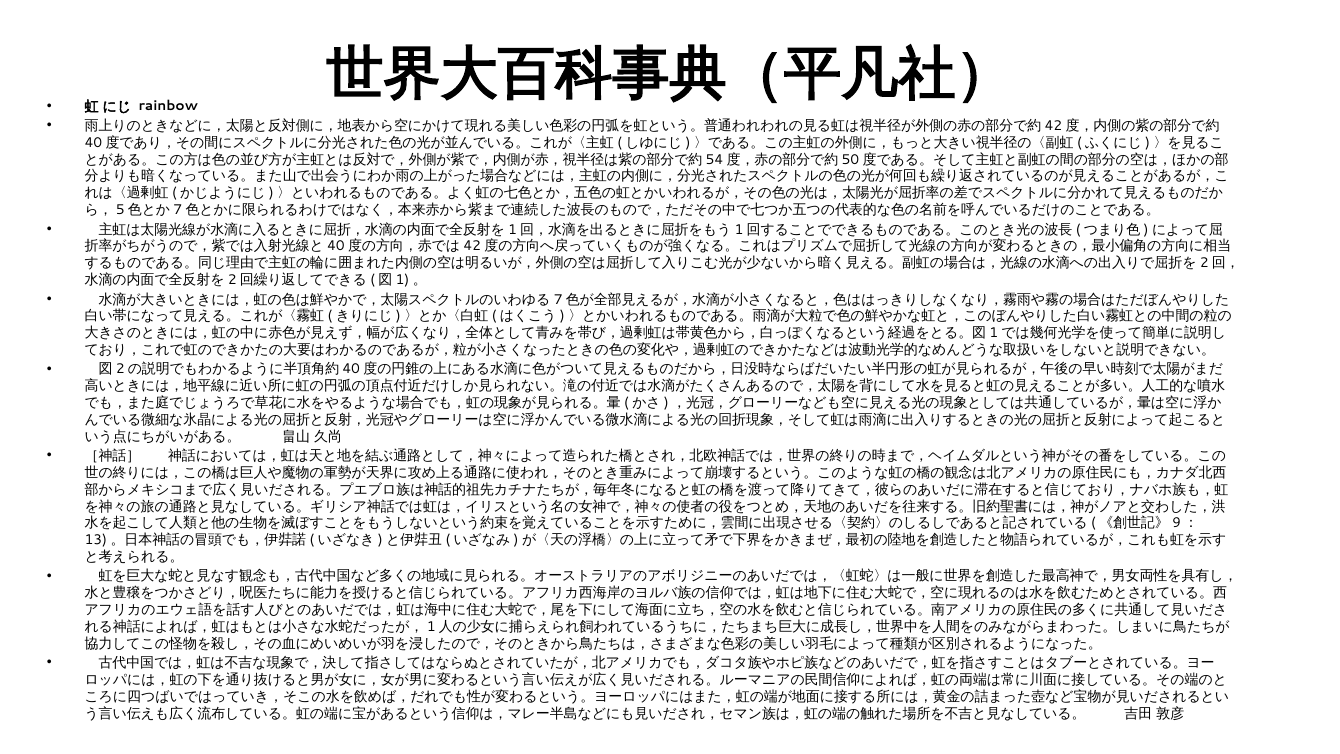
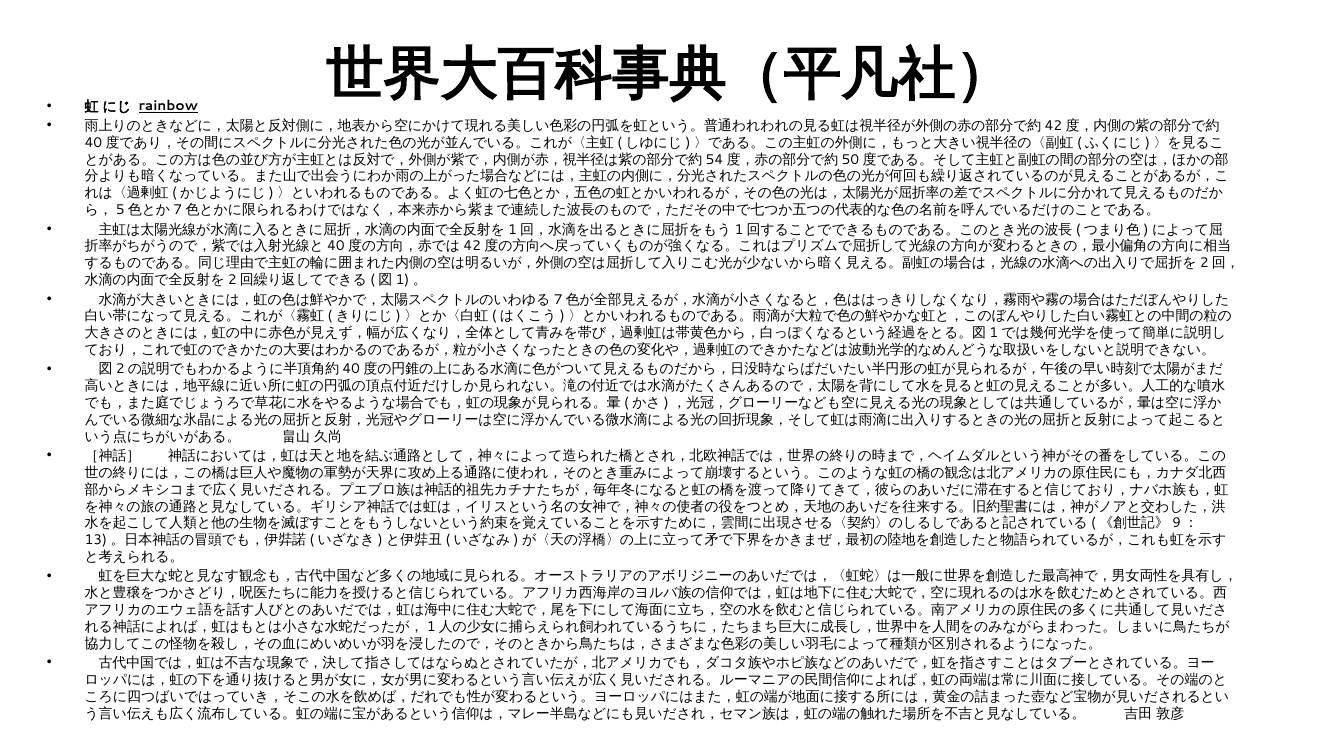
rainbow underline: none -> present
